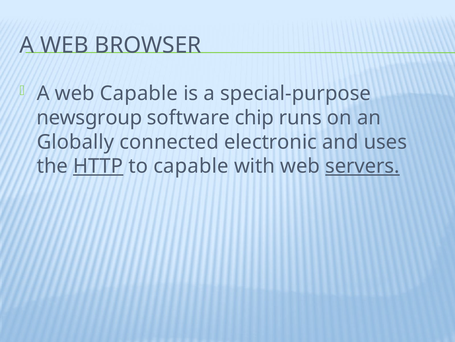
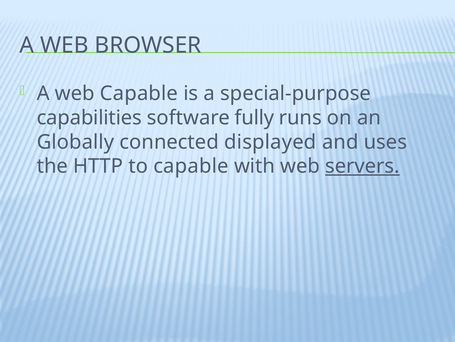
newsgroup: newsgroup -> capabilities
chip: chip -> fully
electronic: electronic -> displayed
HTTP underline: present -> none
